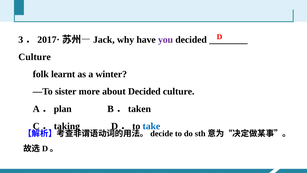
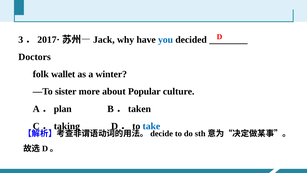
you colour: purple -> blue
Culture at (35, 57): Culture -> Doctors
learnt: learnt -> wallet
about Decided: Decided -> Popular
